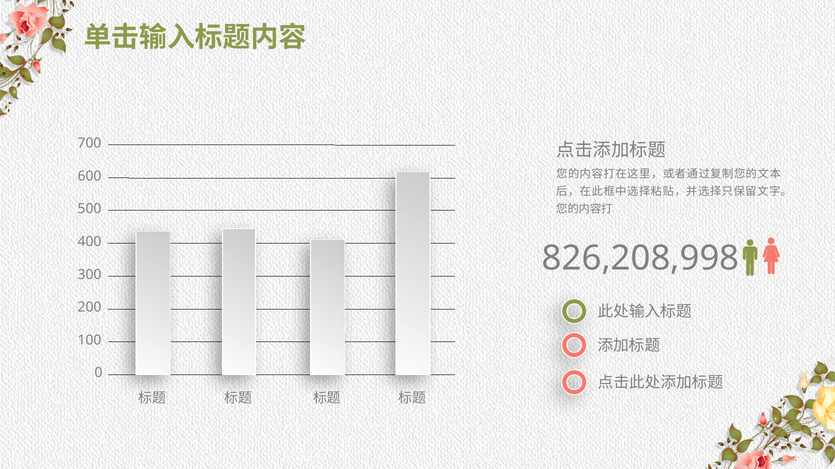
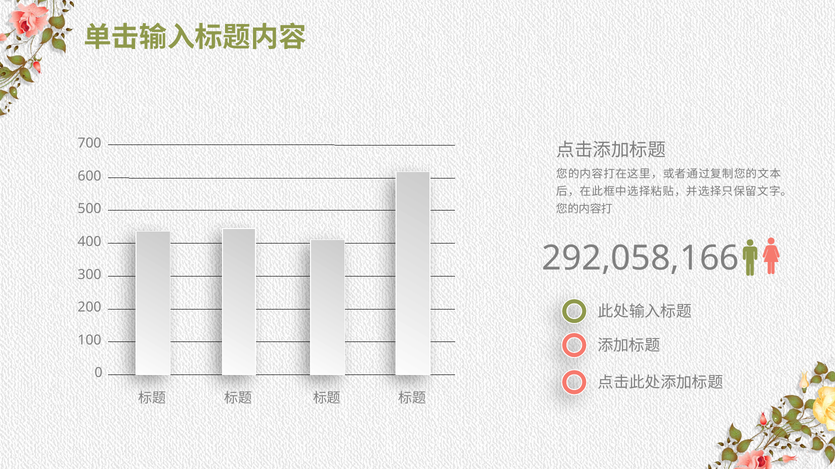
826,208,998: 826,208,998 -> 292,058,166
